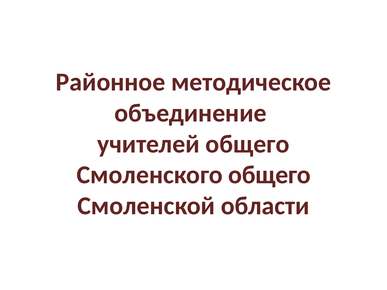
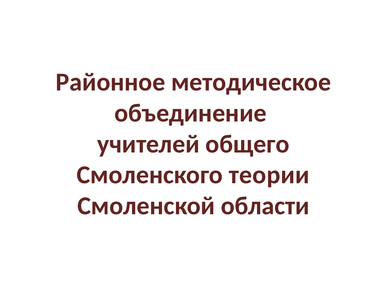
Смоленского общего: общего -> теории
